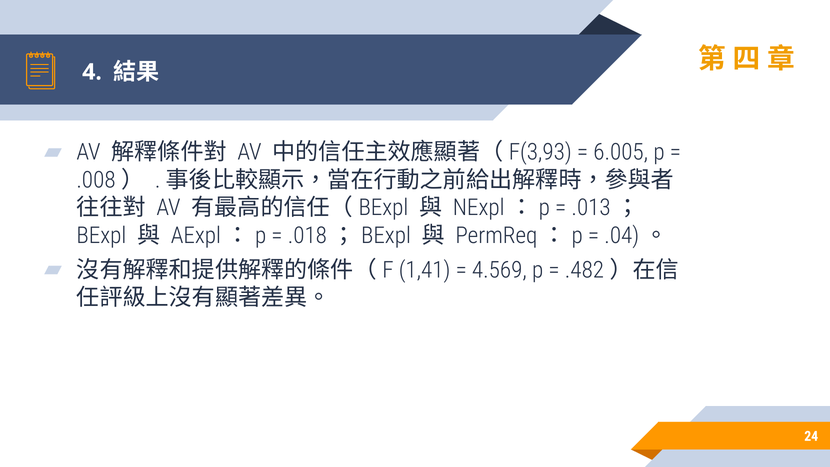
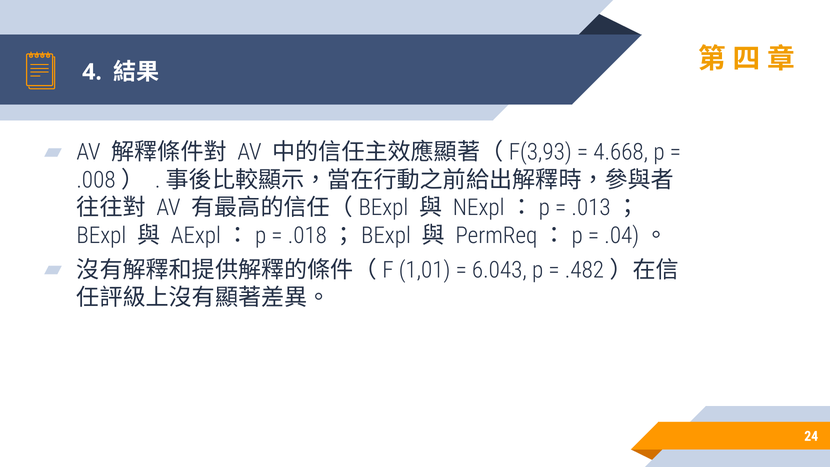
6.005: 6.005 -> 4.668
1,41: 1,41 -> 1,01
4.569: 4.569 -> 6.043
